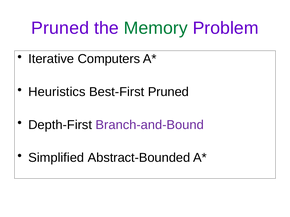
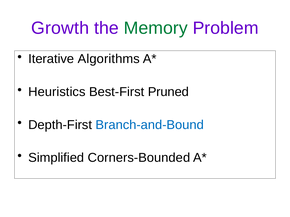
Pruned at (60, 28): Pruned -> Growth
Computers: Computers -> Algorithms
Branch-and-Bound colour: purple -> blue
Abstract-Bounded: Abstract-Bounded -> Corners-Bounded
